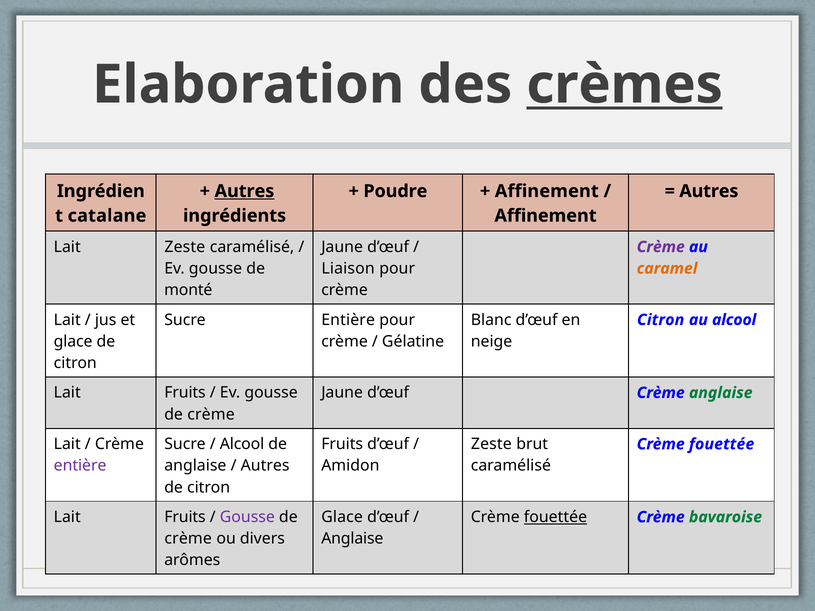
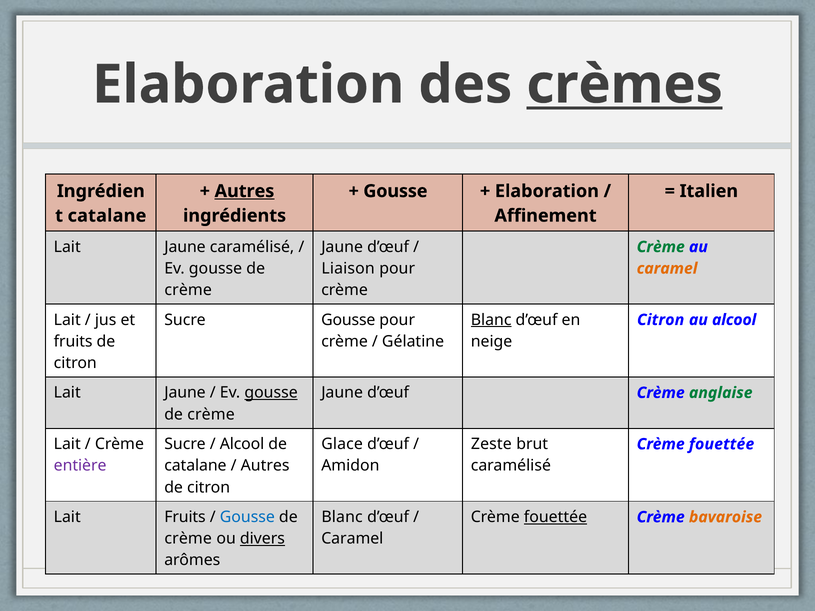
Poudre at (395, 191): Poudre -> Gousse
Affinement at (547, 191): Affinement -> Elaboration
Autres at (709, 191): Autres -> Italien
Zeste at (185, 247): Zeste -> Jaune
Crème at (661, 247) colour: purple -> green
monté at (188, 290): monté -> crème
Sucre Entière: Entière -> Gousse
Blanc at (491, 320) underline: none -> present
glace at (73, 342): glace -> fruits
Fruits at (185, 393): Fruits -> Jaune
gousse at (271, 393) underline: none -> present
Fruits at (342, 444): Fruits -> Glace
anglaise at (195, 466): anglaise -> catalane
Gousse at (247, 517) colour: purple -> blue
Glace at (342, 517): Glace -> Blanc
bavaroise colour: green -> orange
divers underline: none -> present
Anglaise at (352, 539): Anglaise -> Caramel
